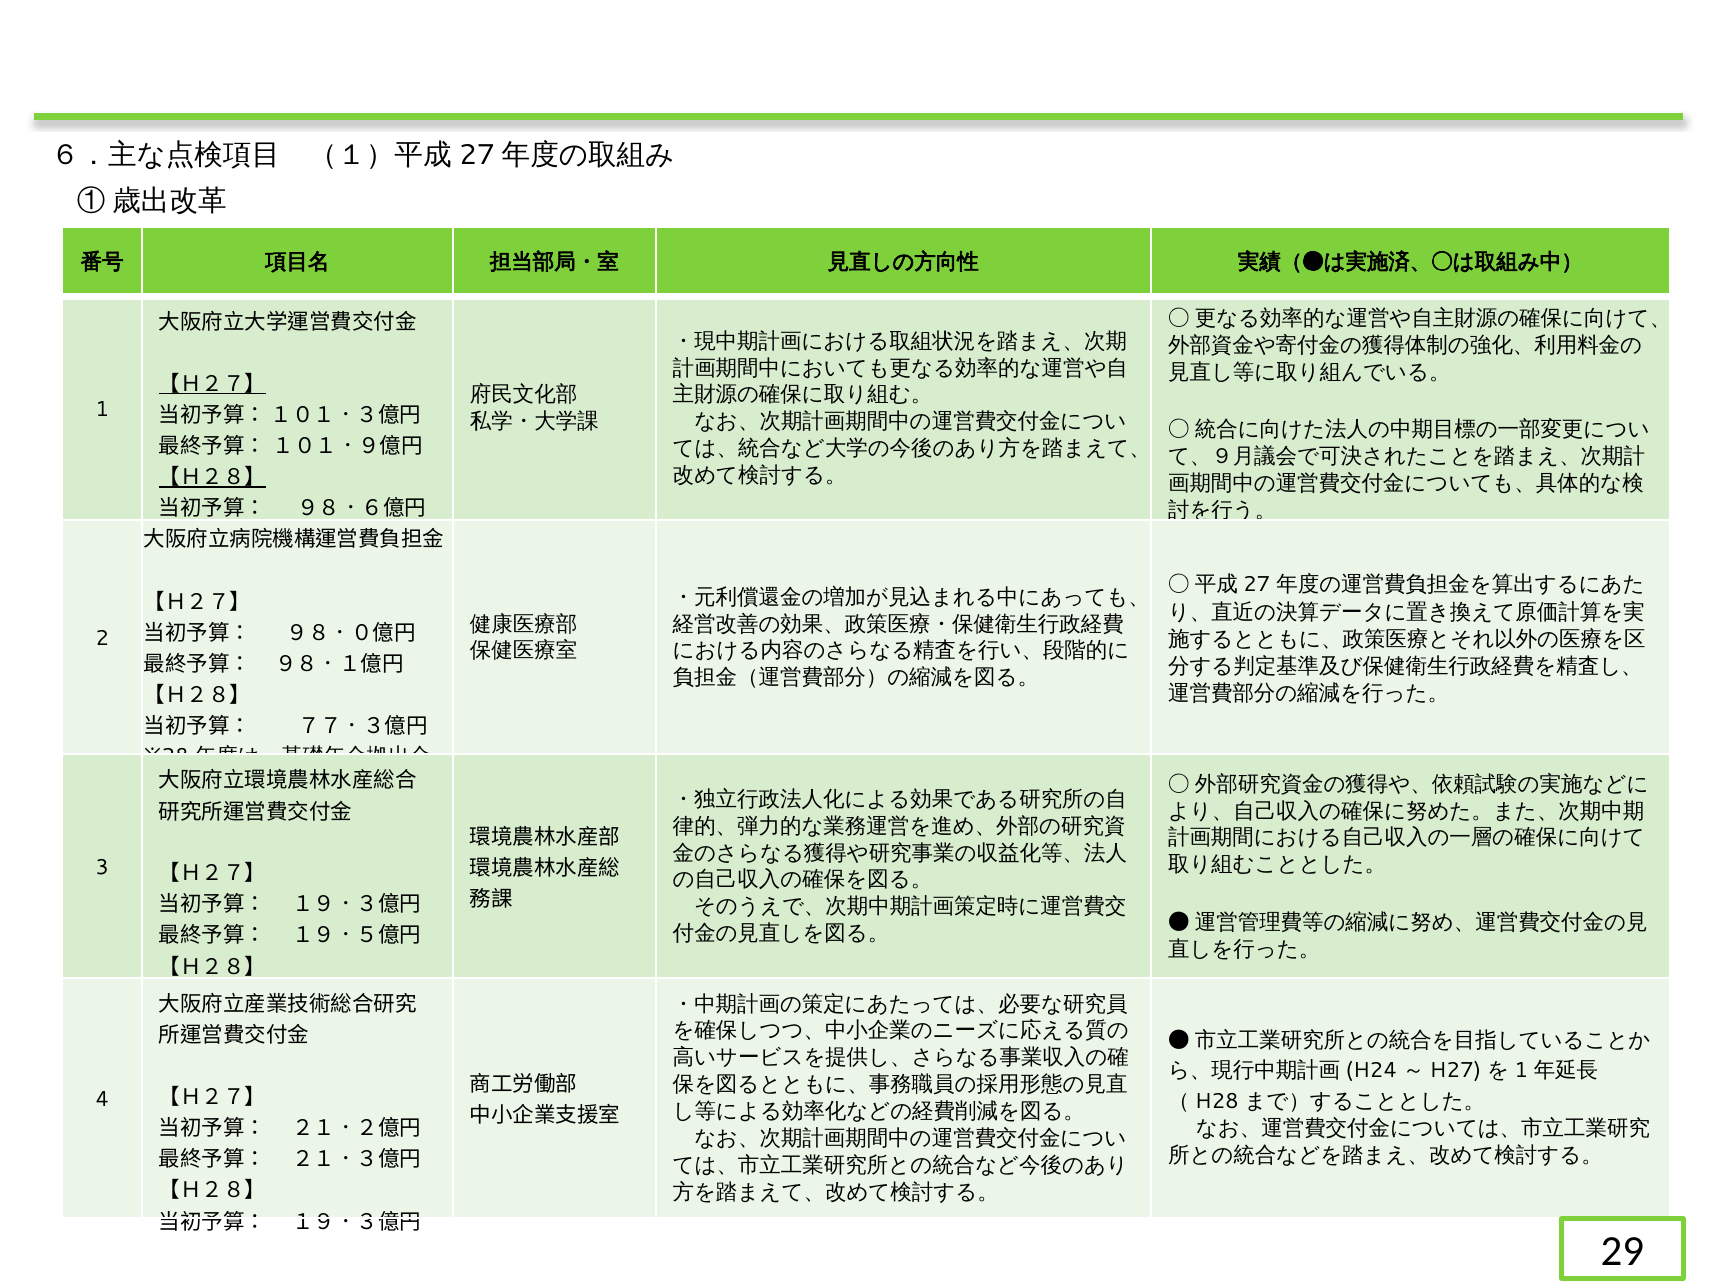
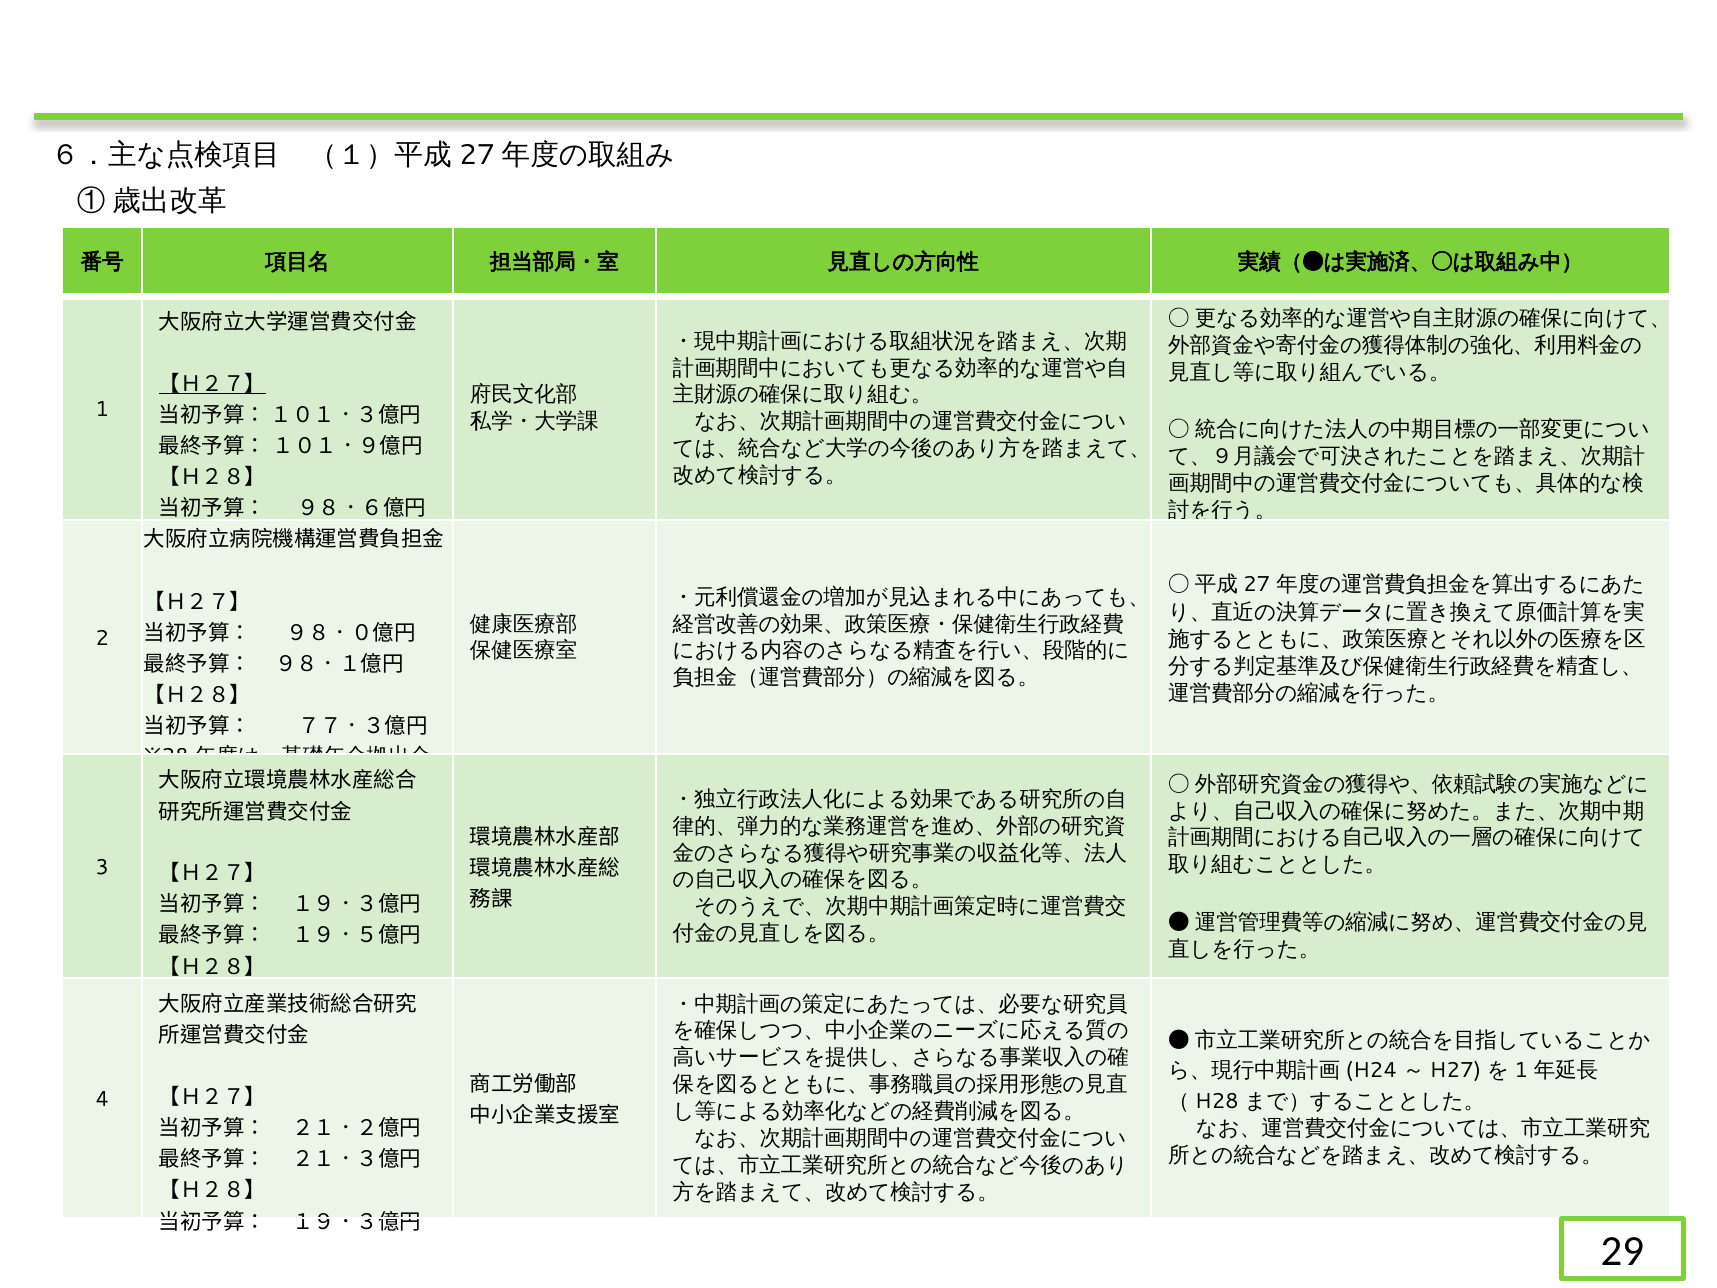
【Ｈ２８】 at (213, 478) underline: present -> none
